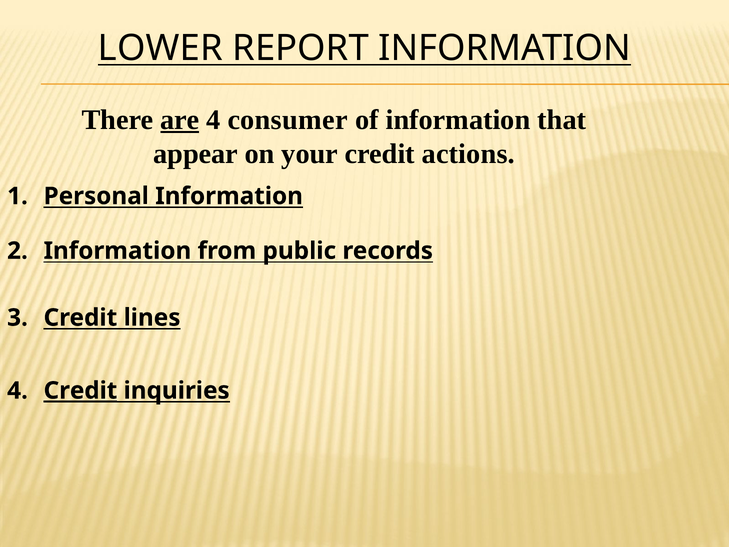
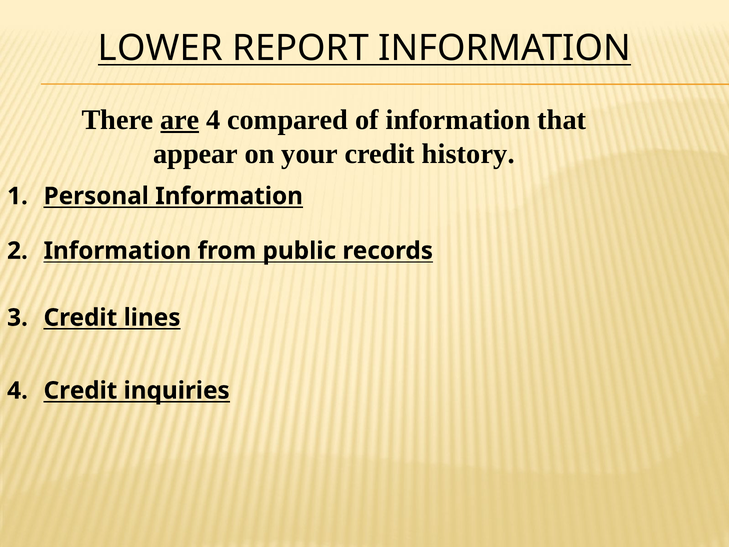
consumer: consumer -> compared
actions: actions -> history
Credit at (80, 390) underline: present -> none
